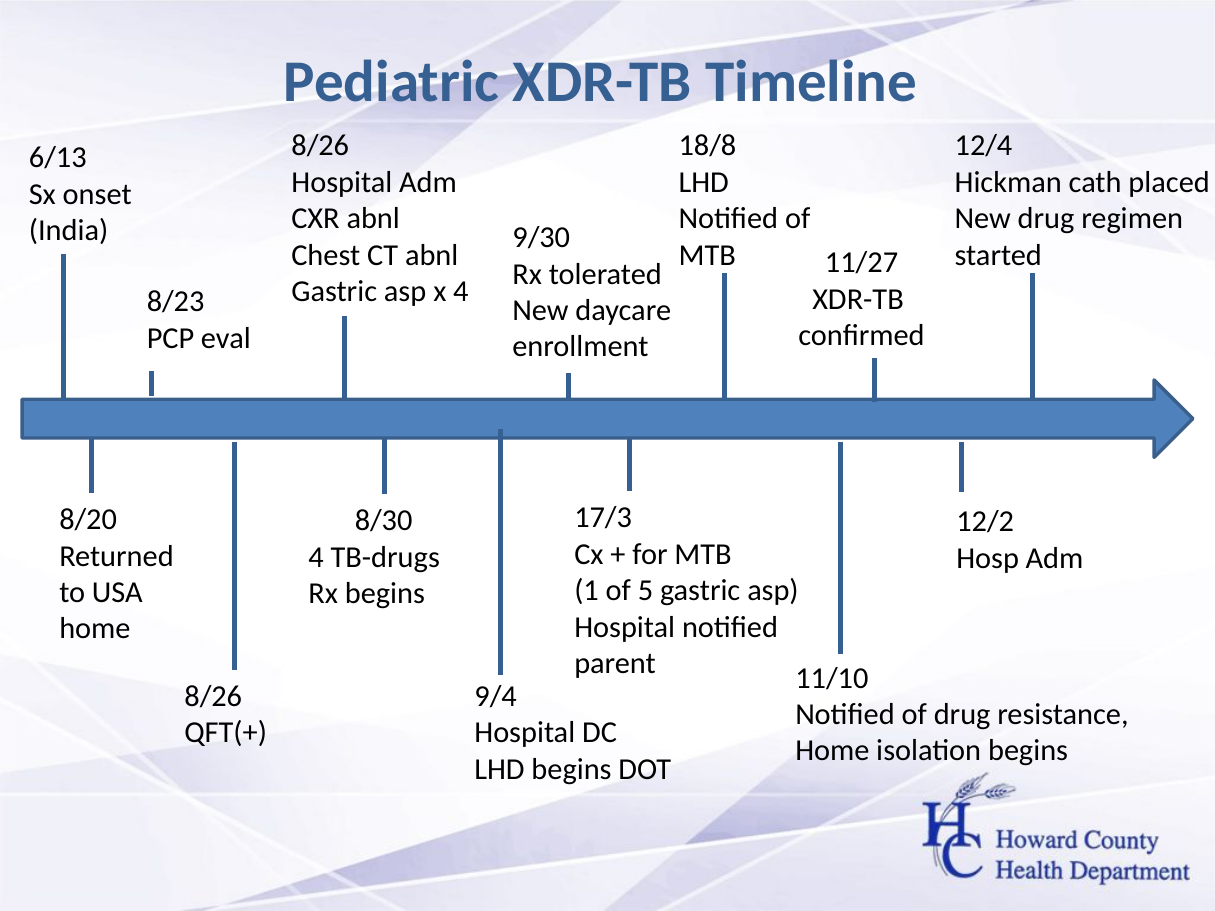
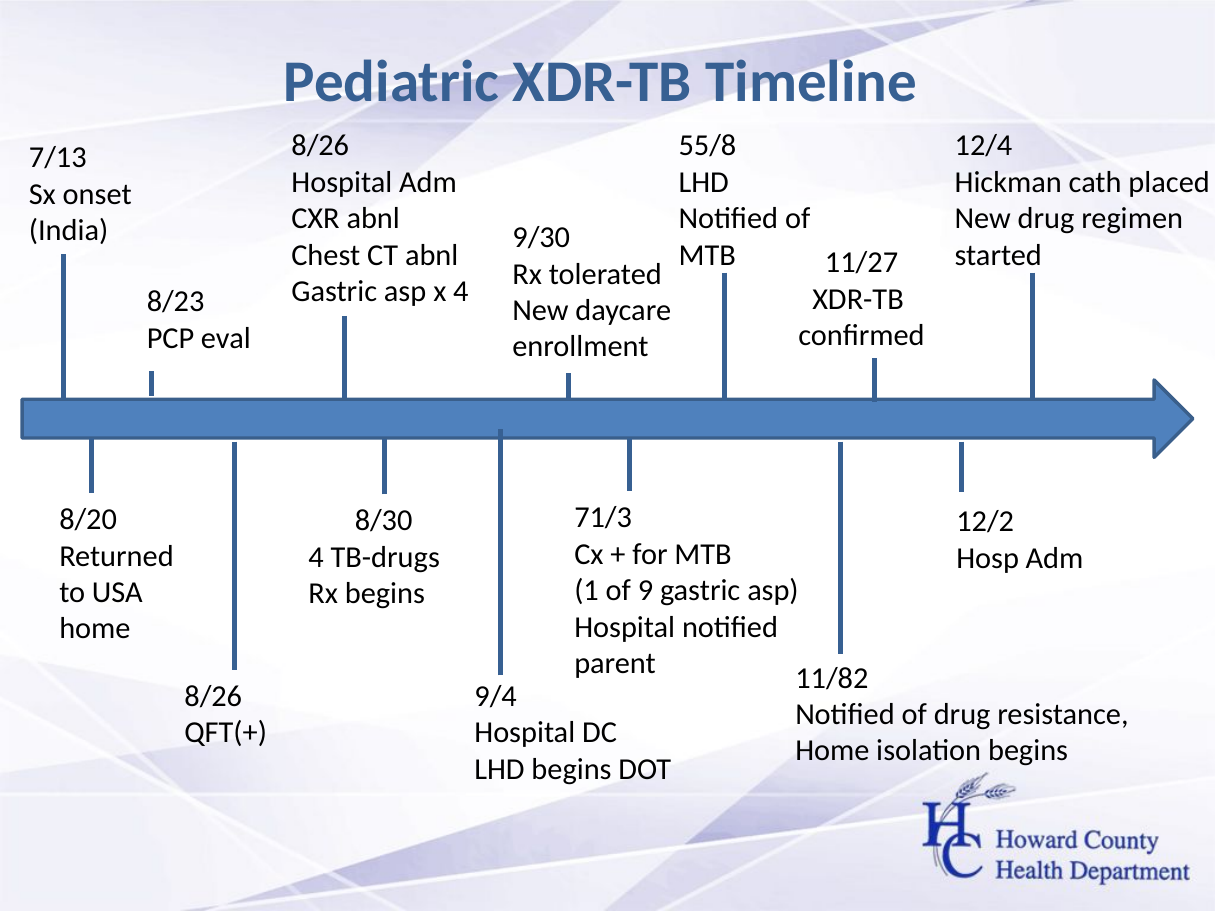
18/8: 18/8 -> 55/8
6/13: 6/13 -> 7/13
17/3: 17/3 -> 71/3
5: 5 -> 9
11/10: 11/10 -> 11/82
